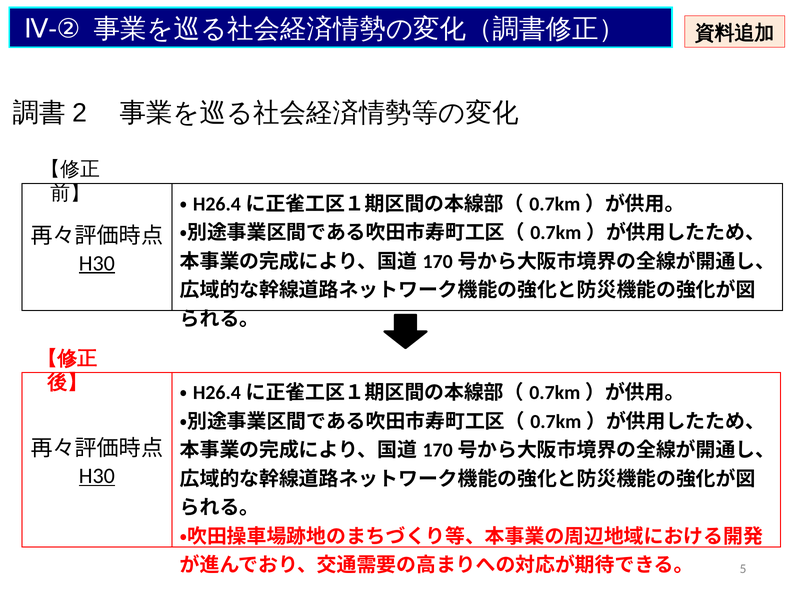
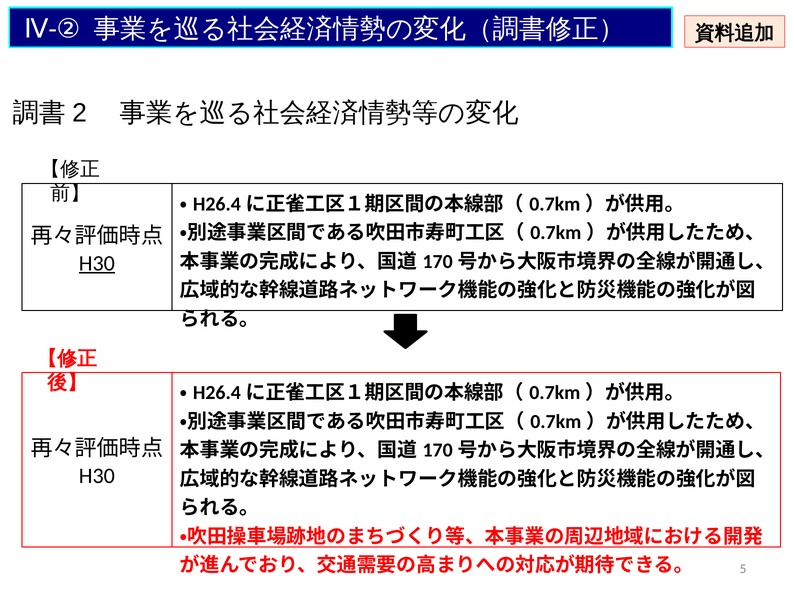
H30 at (97, 476) underline: present -> none
